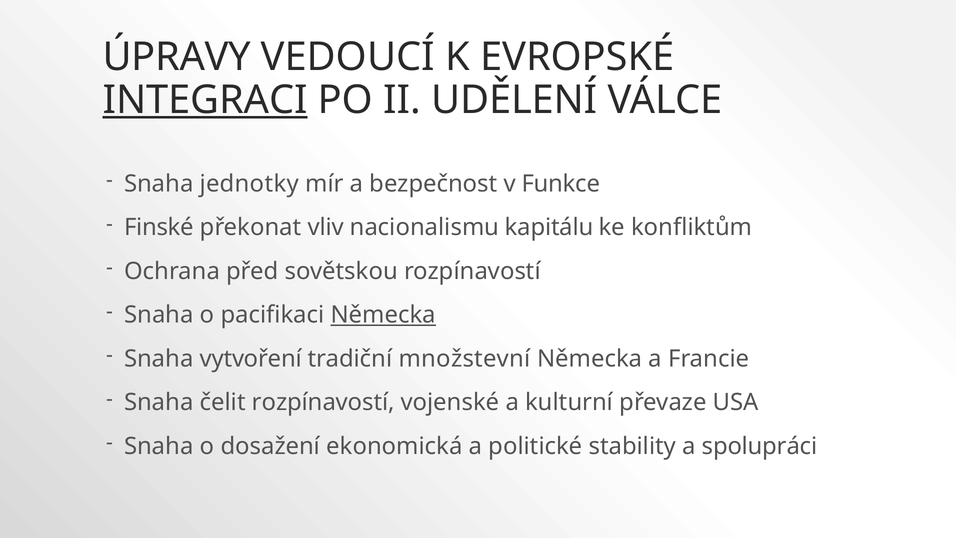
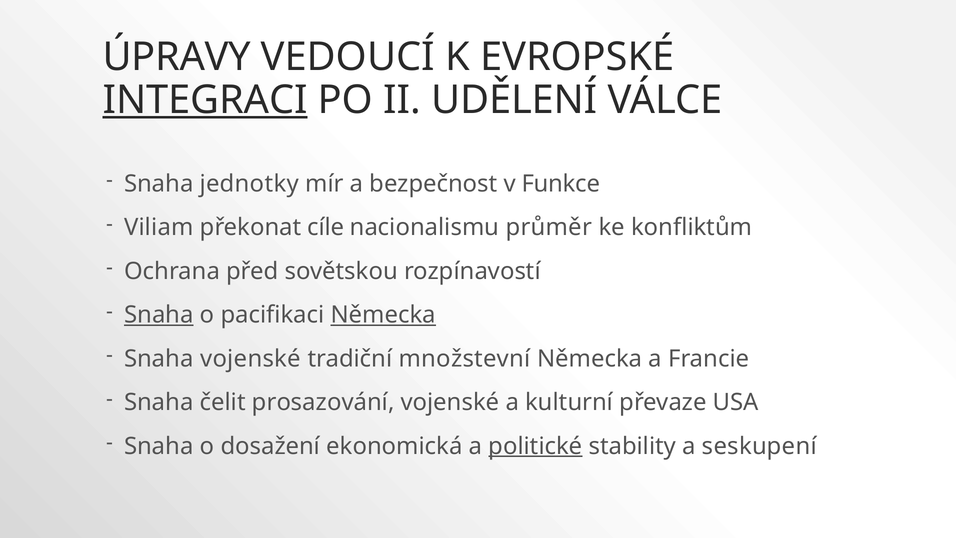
Finské: Finské -> Viliam
vliv: vliv -> cíle
kapitálu: kapitálu -> průměr
Snaha at (159, 315) underline: none -> present
Snaha vytvoření: vytvoření -> vojenské
čelit rozpínavostí: rozpínavostí -> prosazování
politické underline: none -> present
spolupráci: spolupráci -> seskupení
